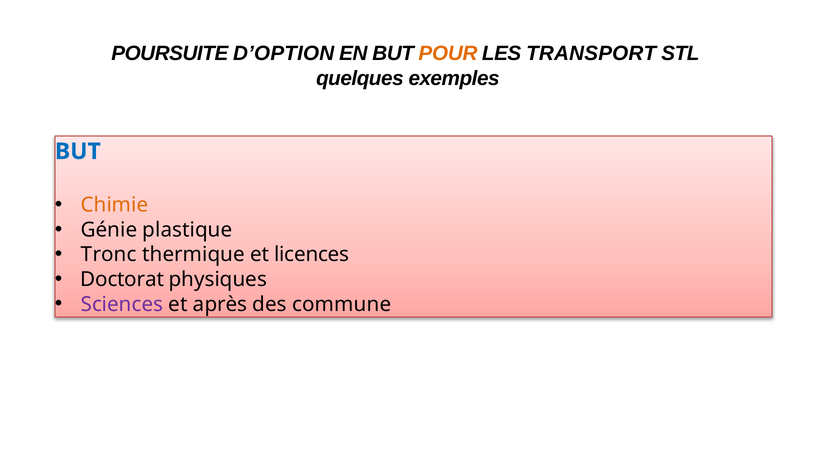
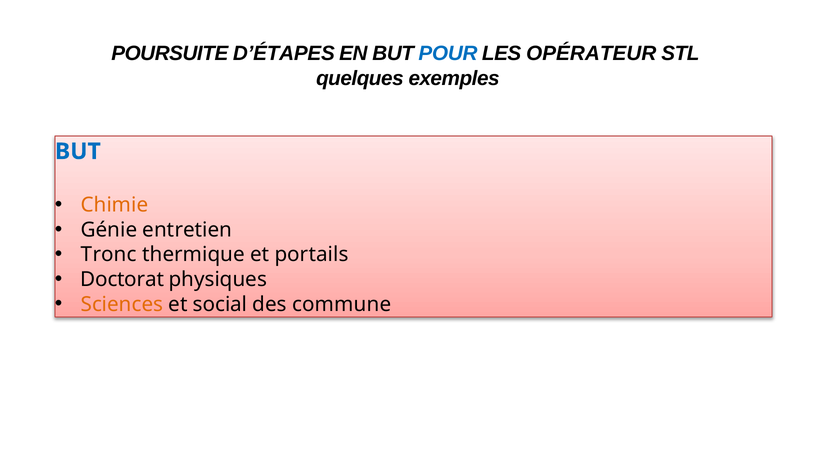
D’OPTION: D’OPTION -> D’ÉTAPES
POUR colour: orange -> blue
TRANSPORT: TRANSPORT -> OPÉRATEUR
plastique: plastique -> entretien
licences: licences -> portails
Sciences colour: purple -> orange
après: après -> social
